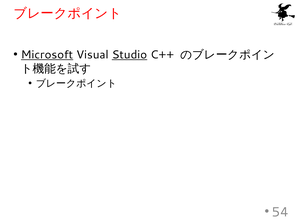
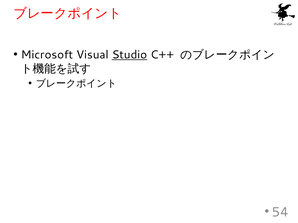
Microsoft underline: present -> none
